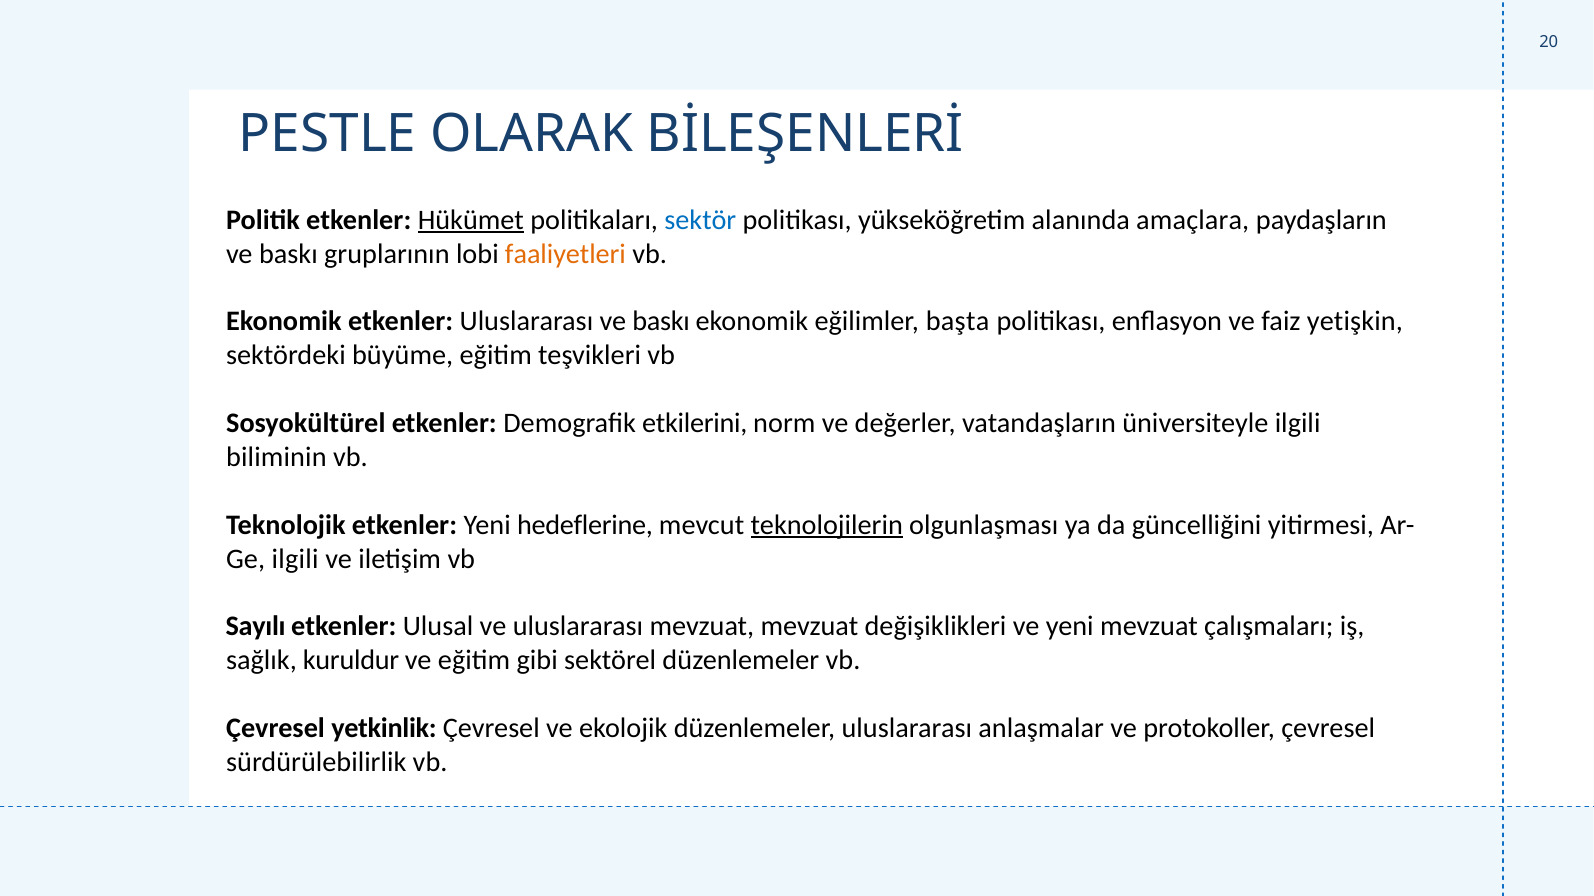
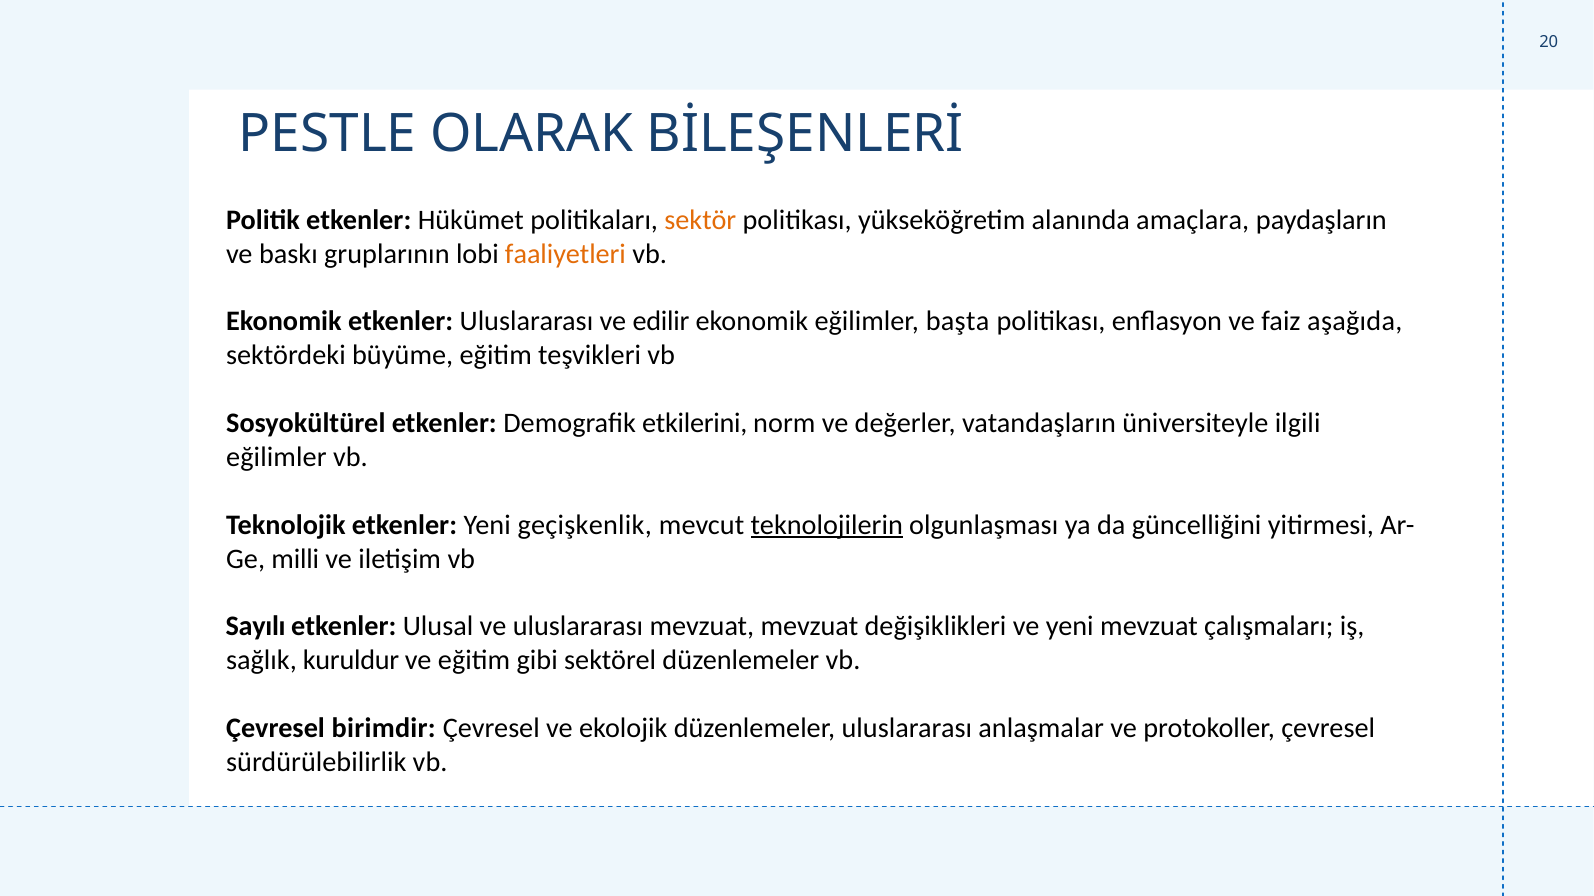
Hükümet underline: present -> none
sektör colour: blue -> orange
Uluslararası ve baskı: baskı -> edilir
yetişkin: yetişkin -> aşağıda
biliminin at (276, 457): biliminin -> eğilimler
hedeflerine: hedeflerine -> geçişkenlik
ilgili at (295, 559): ilgili -> milli
yetkinlik: yetkinlik -> birimdir
